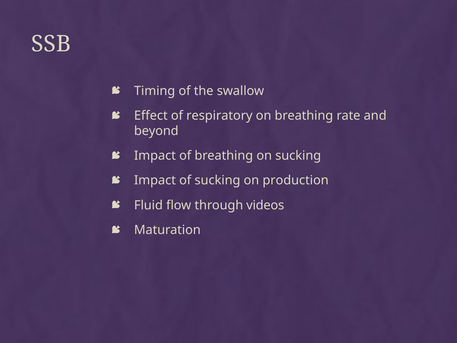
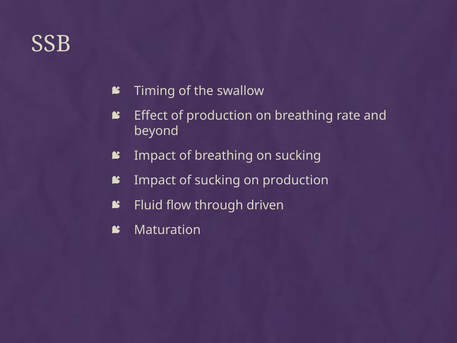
of respiratory: respiratory -> production
videos: videos -> driven
